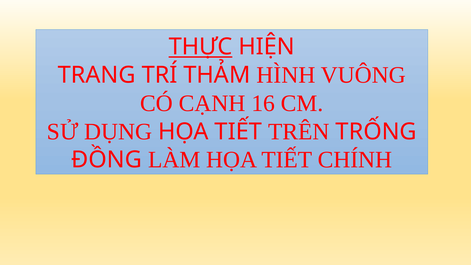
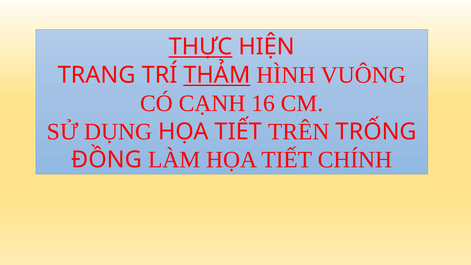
THẢM underline: none -> present
